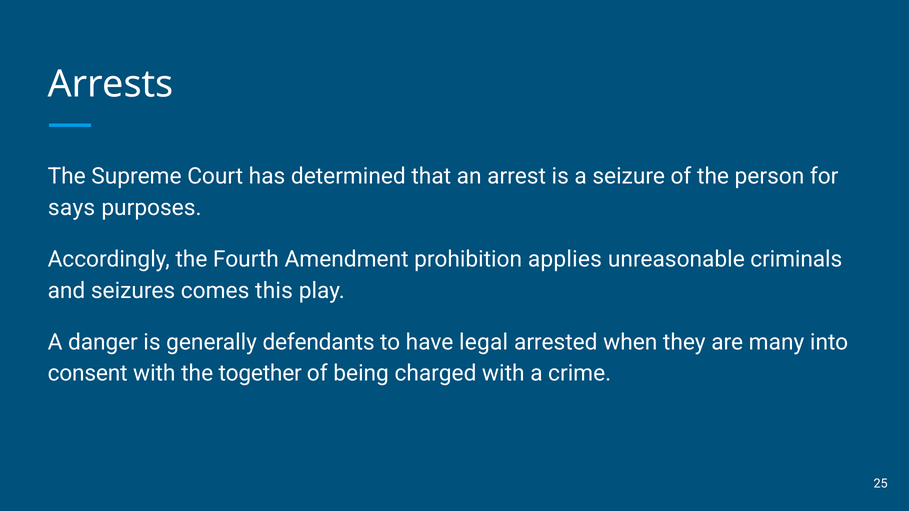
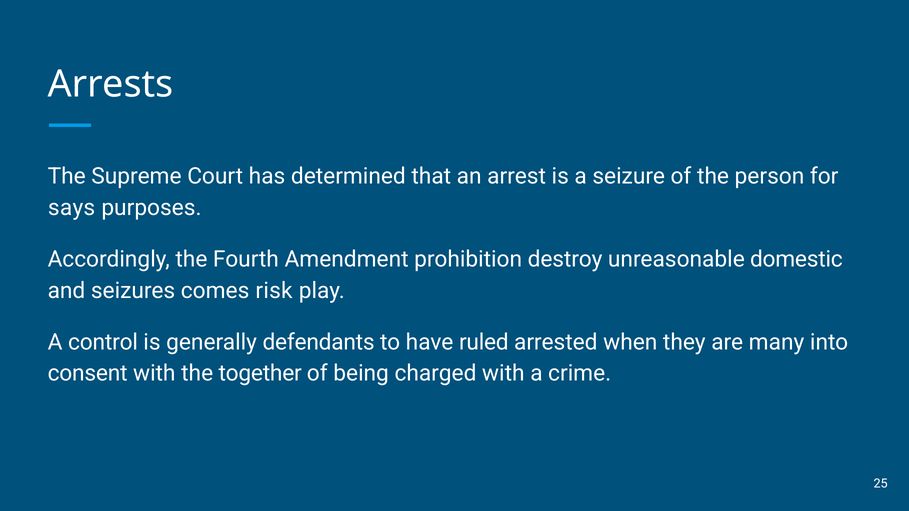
applies: applies -> destroy
criminals: criminals -> domestic
this: this -> risk
danger: danger -> control
legal: legal -> ruled
